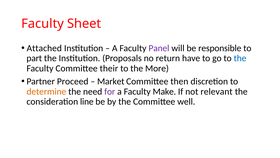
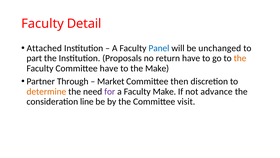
Sheet: Sheet -> Detail
Panel colour: purple -> blue
responsible: responsible -> unchanged
the at (240, 58) colour: blue -> orange
Committee their: their -> have
the More: More -> Make
Proceed: Proceed -> Through
relevant: relevant -> advance
well: well -> visit
